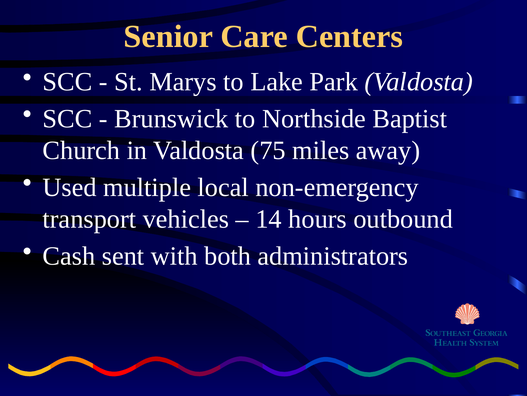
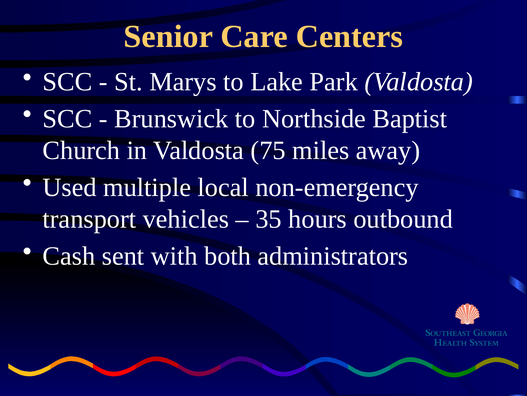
14: 14 -> 35
